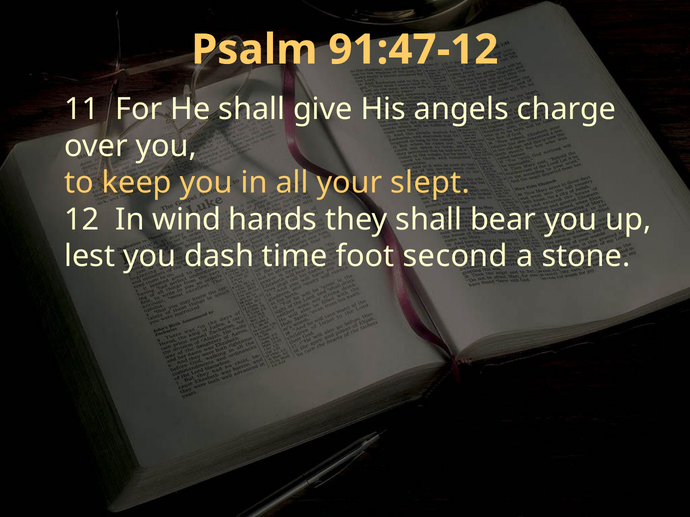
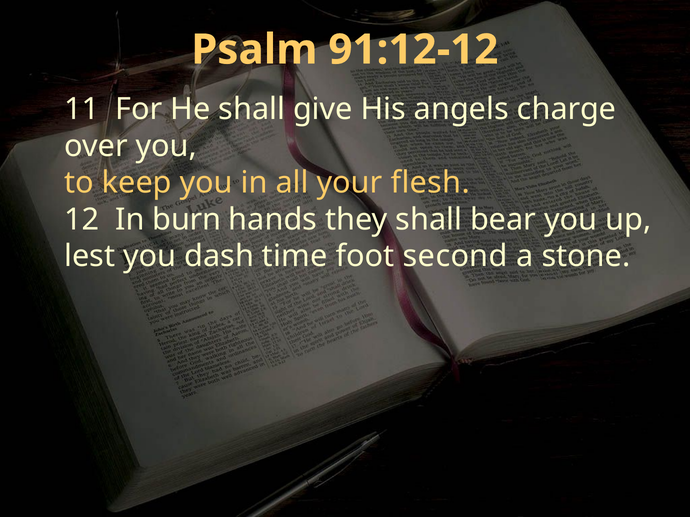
91:47-12: 91:47-12 -> 91:12-12
slept: slept -> flesh
wind: wind -> burn
